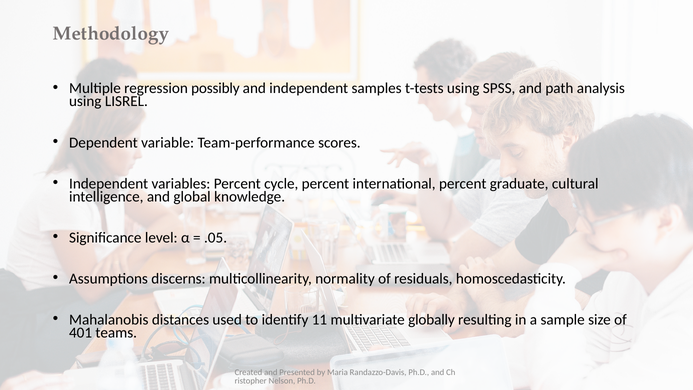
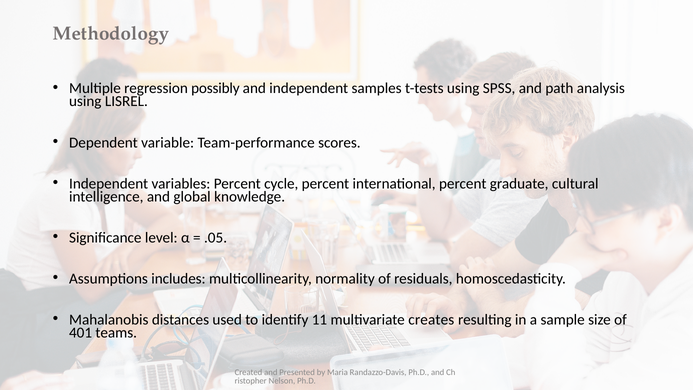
discerns: discerns -> includes
globally: globally -> creates
